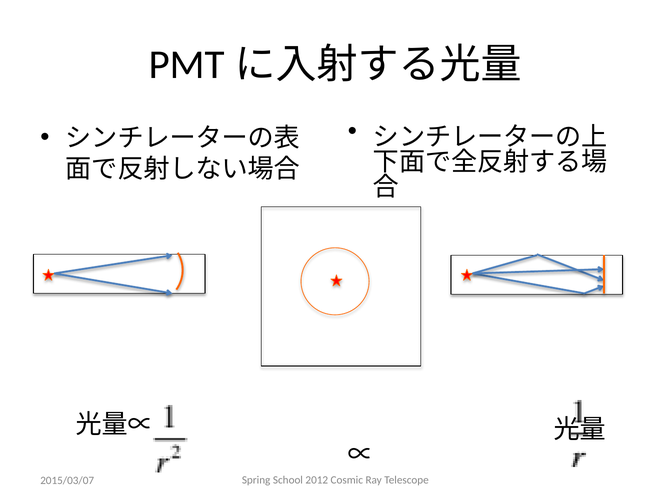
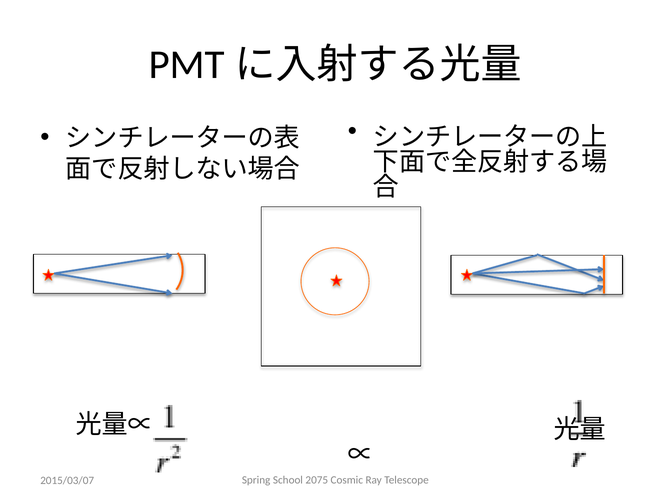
2012: 2012 -> 2075
